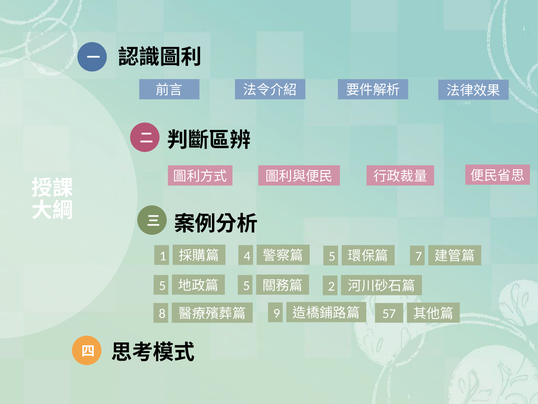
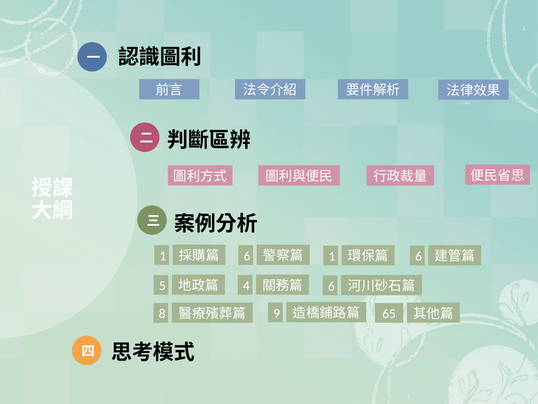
4 at (247, 256): 4 -> 6
5 at (332, 256): 5 -> 1
7 at (419, 256): 7 -> 6
5 at (246, 285): 5 -> 4
2 at (331, 286): 2 -> 6
57: 57 -> 65
